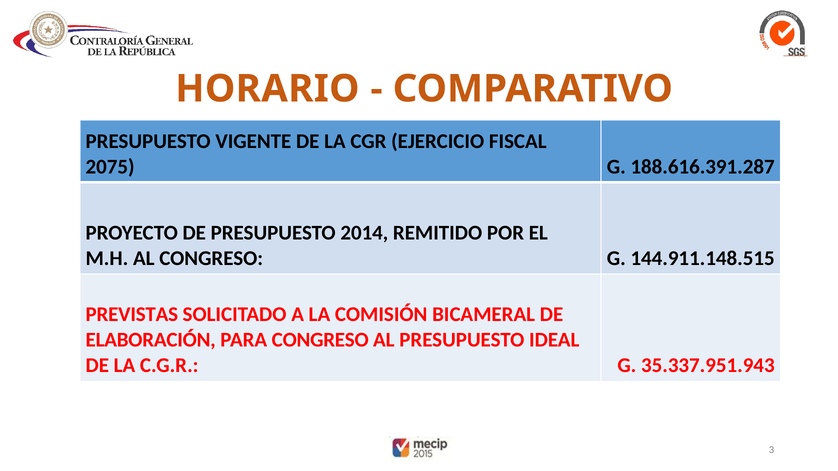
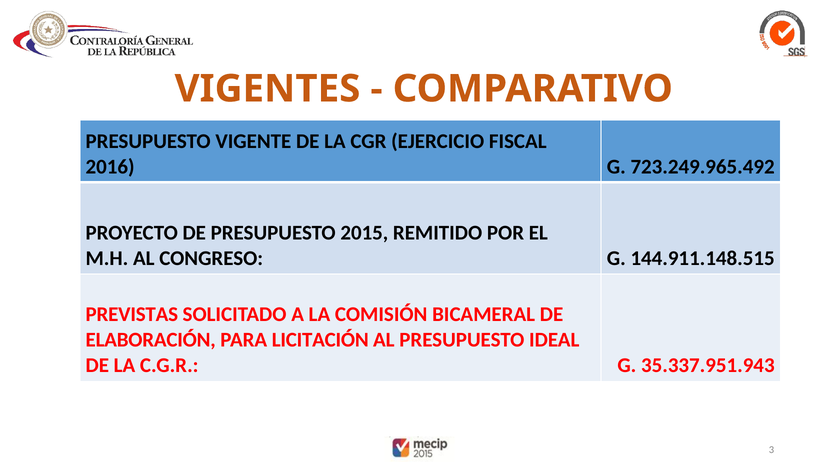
HORARIO: HORARIO -> VIGENTES
2075: 2075 -> 2016
188.616.391.287: 188.616.391.287 -> 723.249.965.492
2014: 2014 -> 2015
PARA CONGRESO: CONGRESO -> LICITACIÓN
